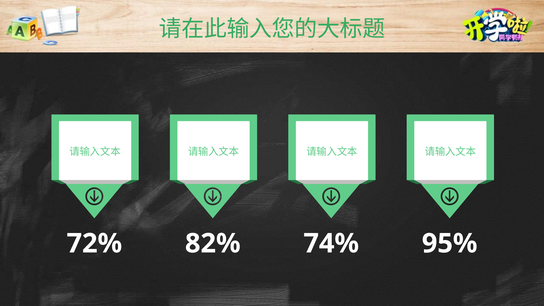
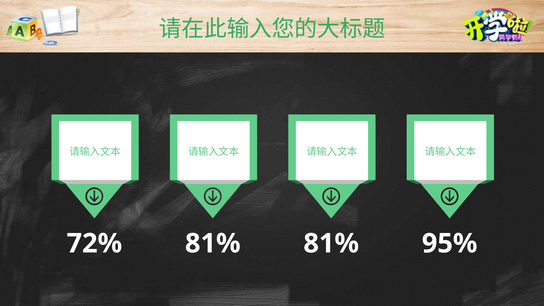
82% at (213, 243): 82% -> 81%
74% at (331, 243): 74% -> 81%
